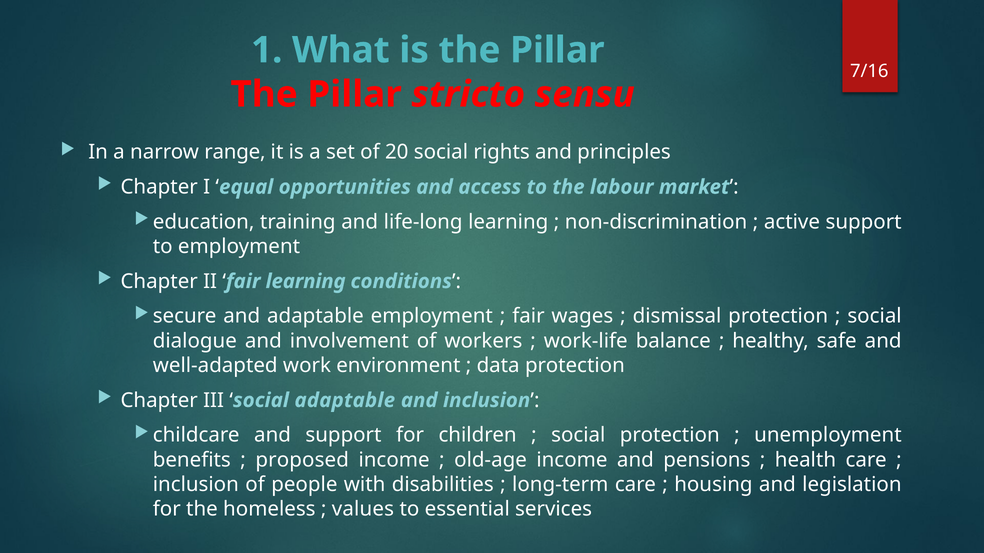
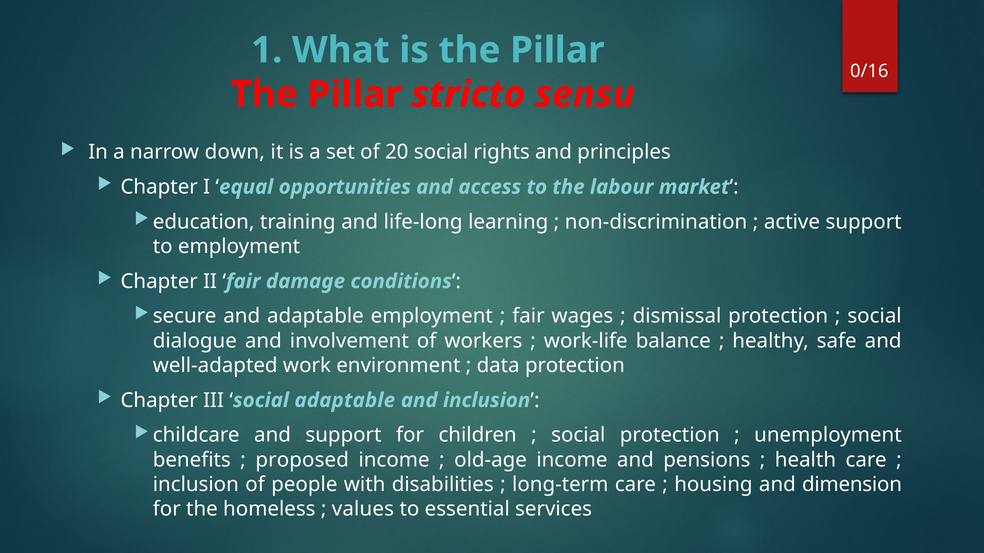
7/16: 7/16 -> 0/16
range: range -> down
fair learning: learning -> damage
legislation: legislation -> dimension
